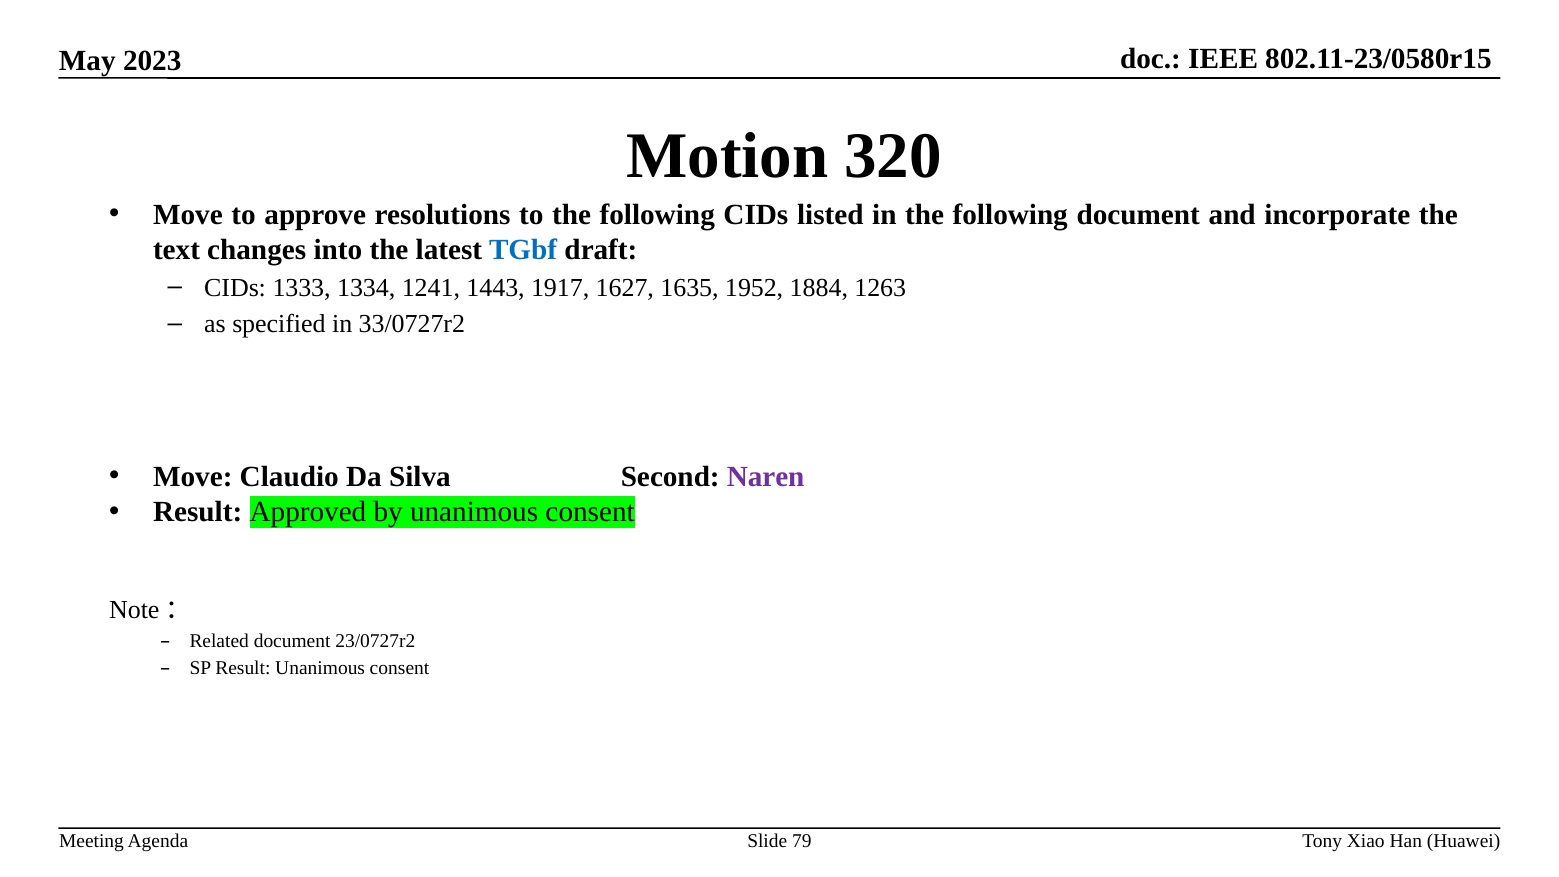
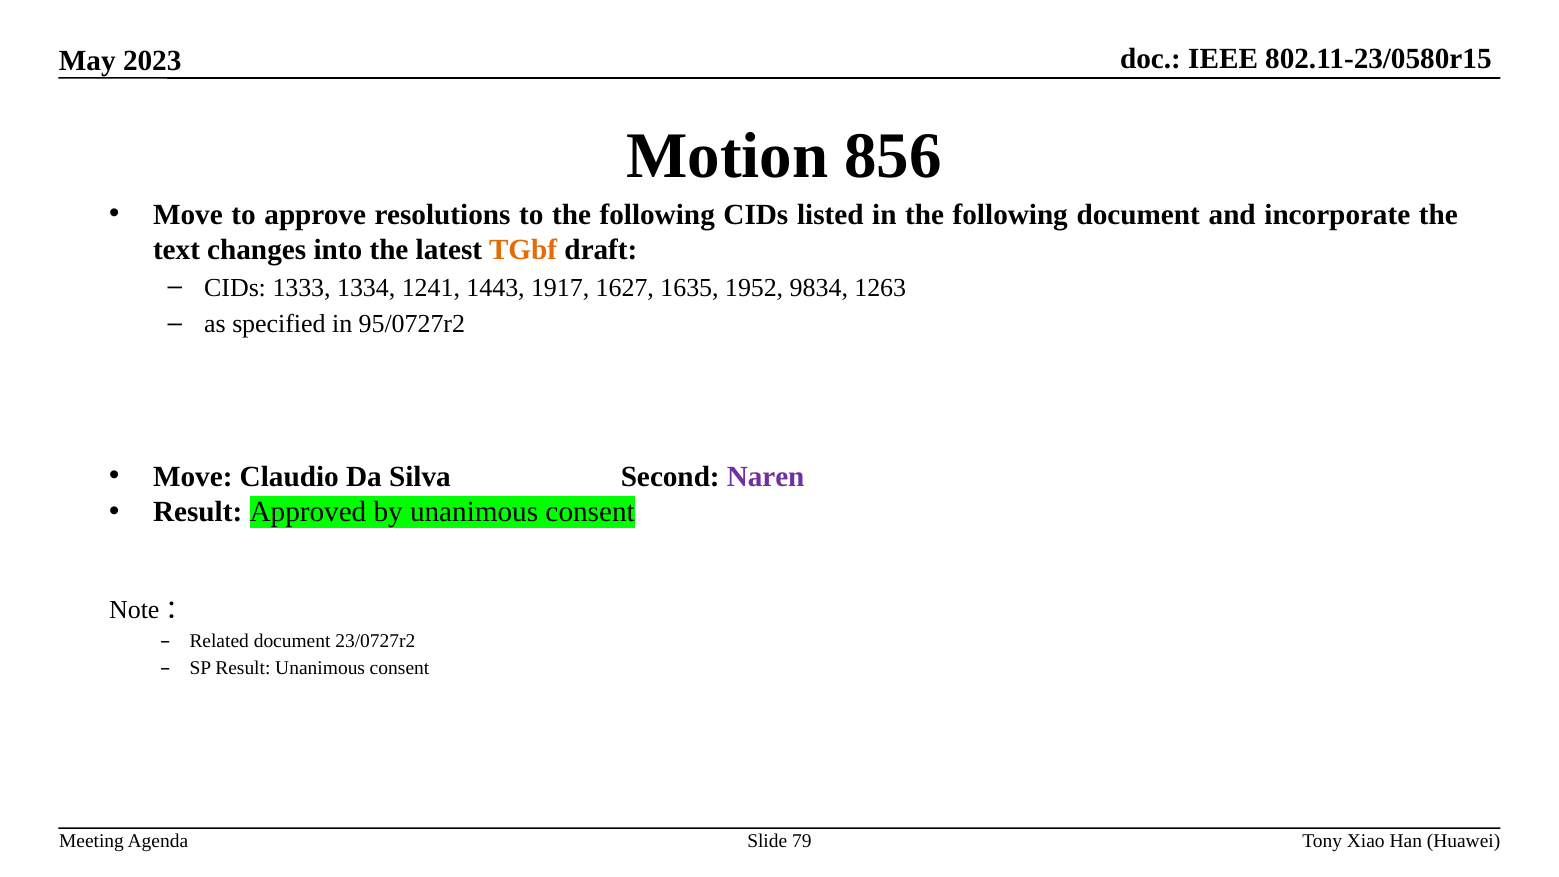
320: 320 -> 856
TGbf colour: blue -> orange
1884: 1884 -> 9834
33/0727r2: 33/0727r2 -> 95/0727r2
